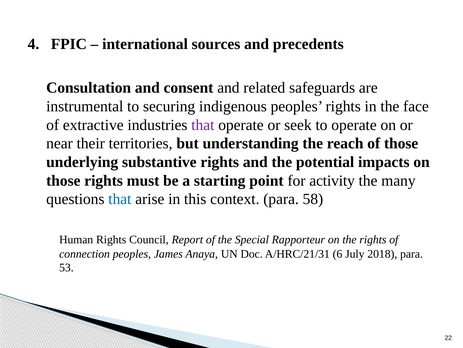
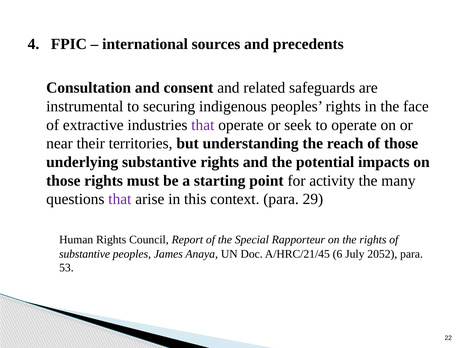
that at (120, 199) colour: blue -> purple
58: 58 -> 29
connection at (85, 253): connection -> substantive
A/HRC/21/31: A/HRC/21/31 -> A/HRC/21/45
2018: 2018 -> 2052
